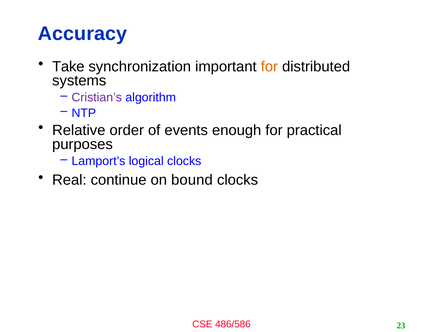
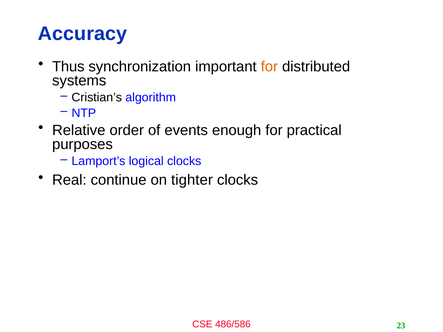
Take: Take -> Thus
Cristian’s colour: purple -> black
bound: bound -> tighter
